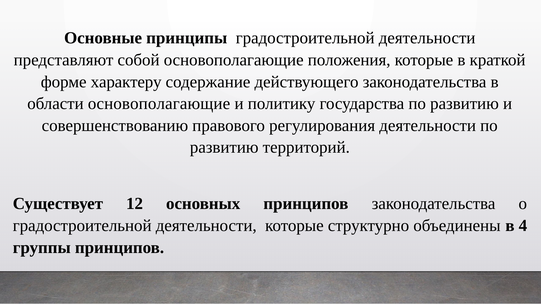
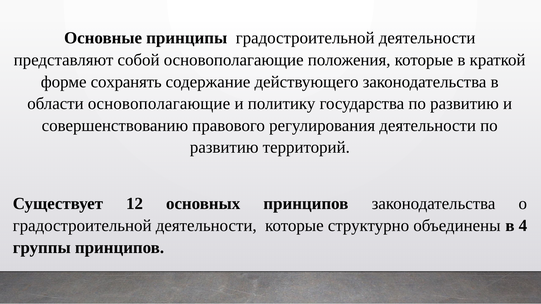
характеру: характеру -> сохранять
